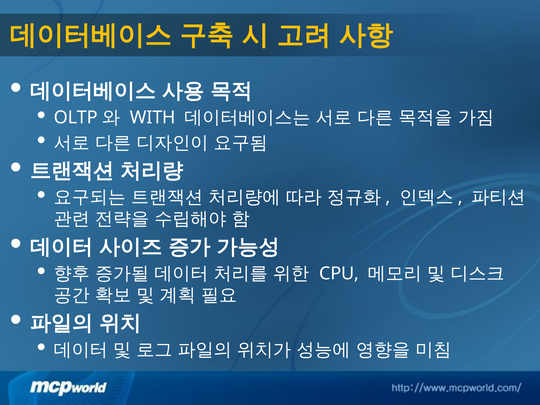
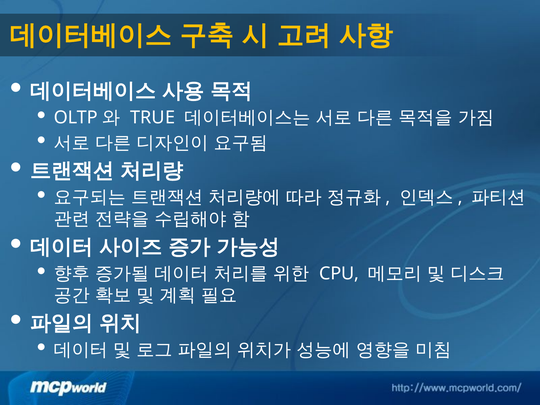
WITH: WITH -> TRUE
